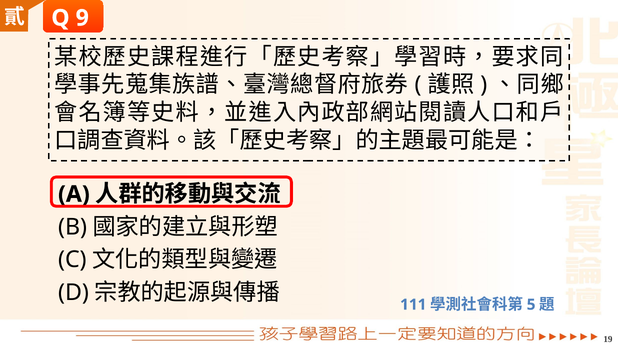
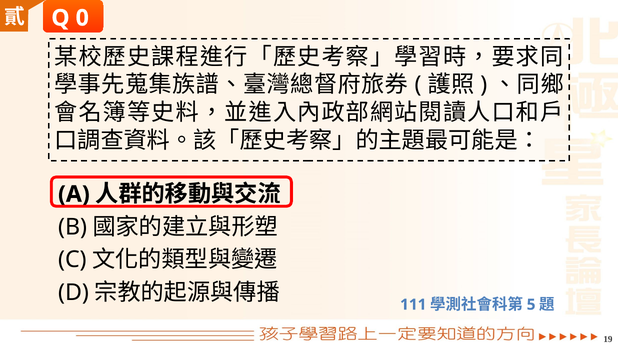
9: 9 -> 0
